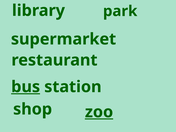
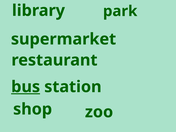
zoo underline: present -> none
